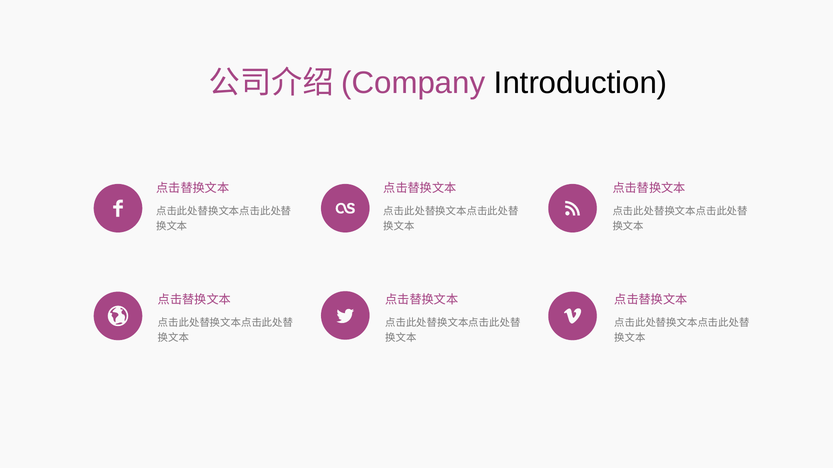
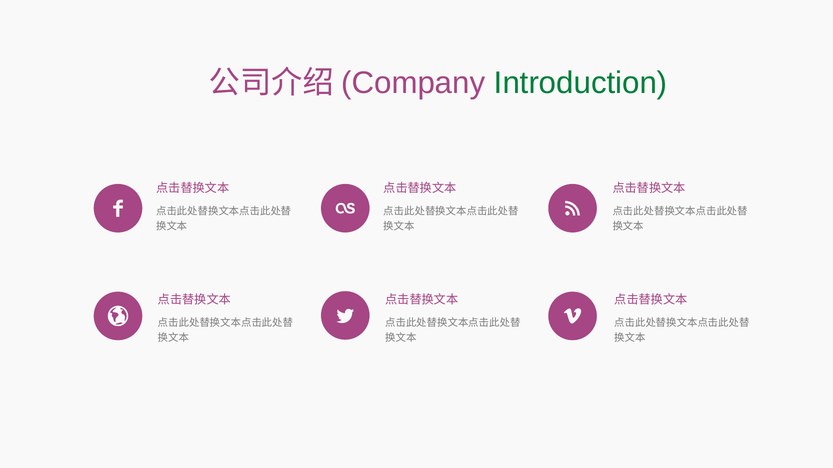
Introduction colour: black -> green
